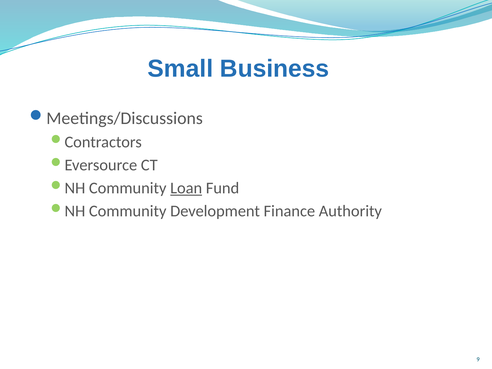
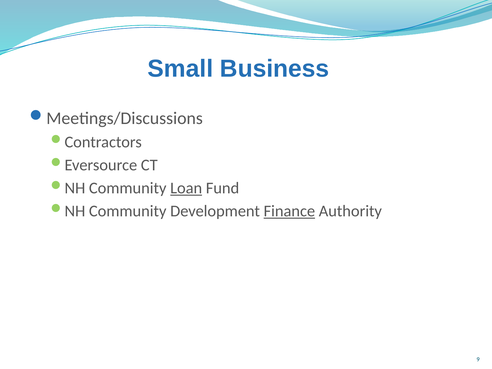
Finance underline: none -> present
